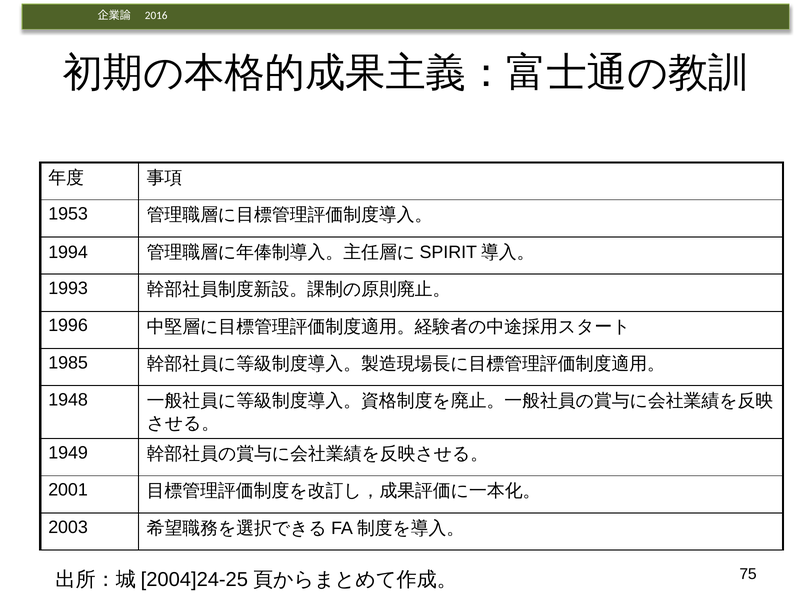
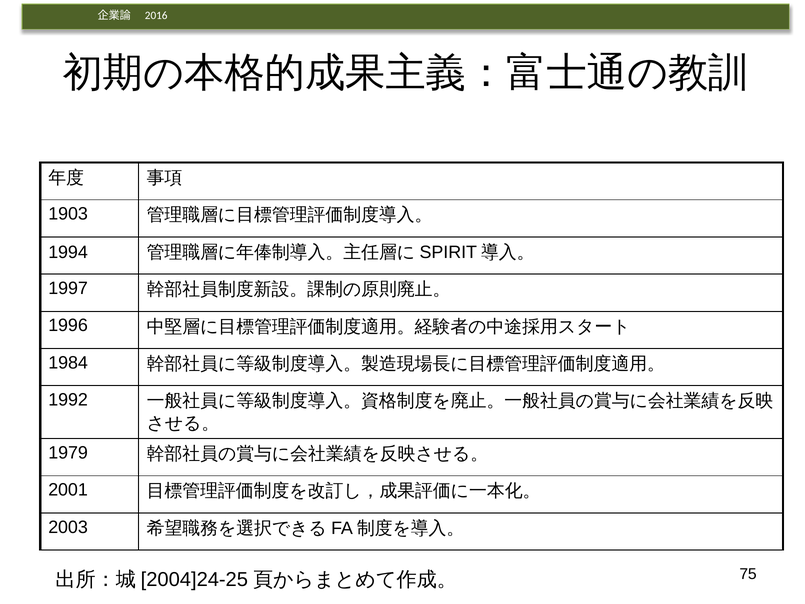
1953: 1953 -> 1903
1993: 1993 -> 1997
1985: 1985 -> 1984
1948: 1948 -> 1992
1949: 1949 -> 1979
